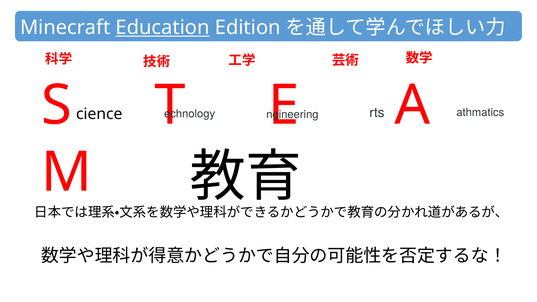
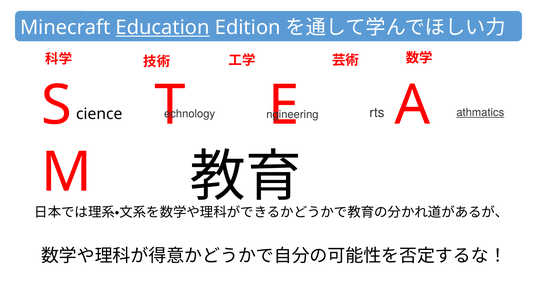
athmatics underline: none -> present
